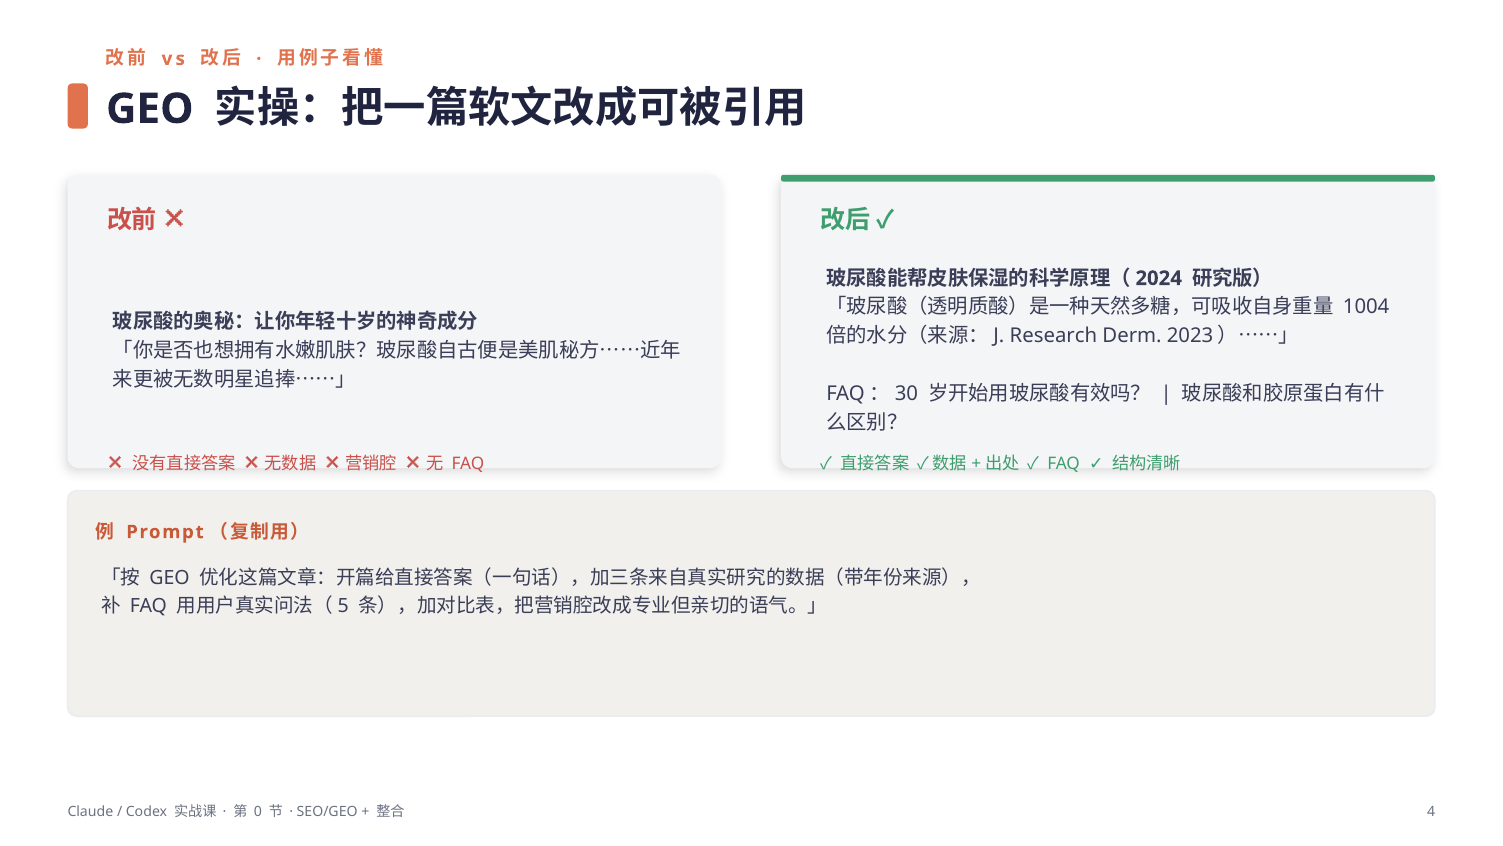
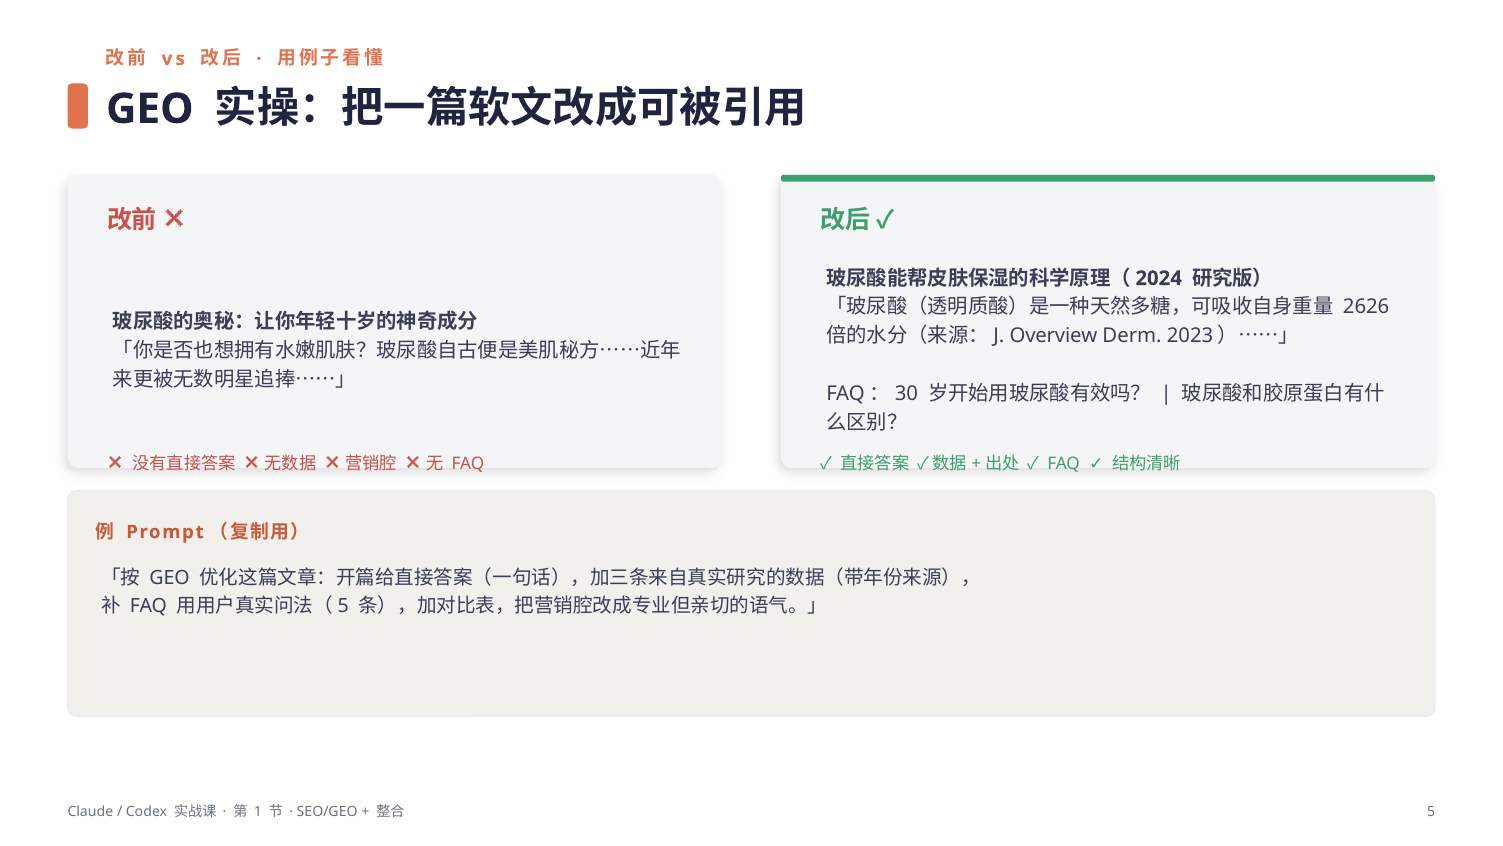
1004: 1004 -> 2626
Research: Research -> Overview
0: 0 -> 1
4: 4 -> 5
